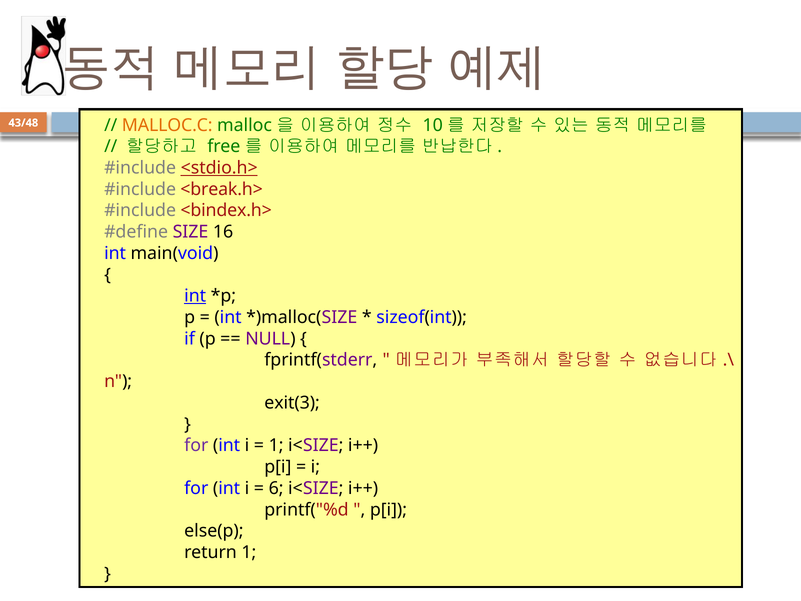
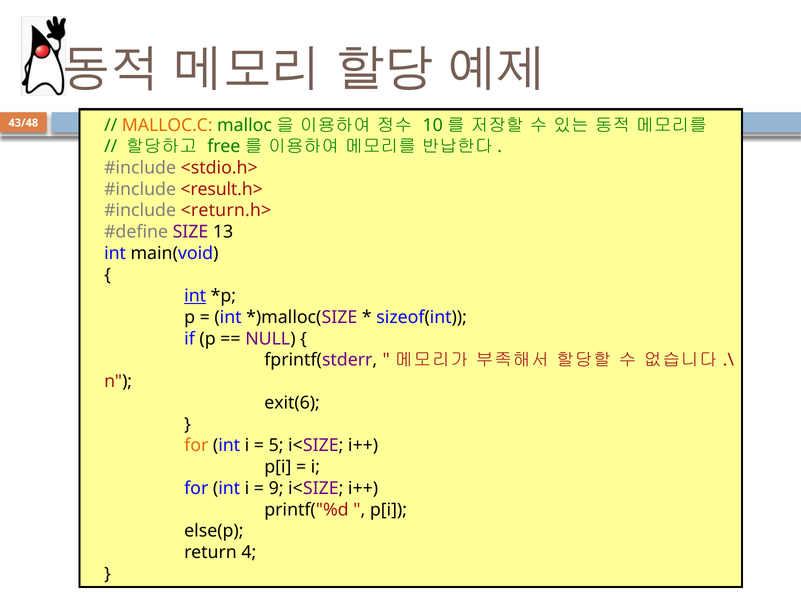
<stdio.h> underline: present -> none
<break.h>: <break.h> -> <result.h>
<bindex.h>: <bindex.h> -> <return.h>
16: 16 -> 13
exit(3: exit(3 -> exit(6
for at (196, 445) colour: purple -> orange
1 at (276, 445): 1 -> 5
6: 6 -> 9
return 1: 1 -> 4
